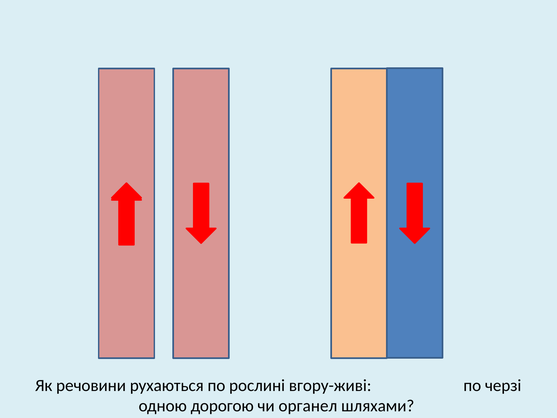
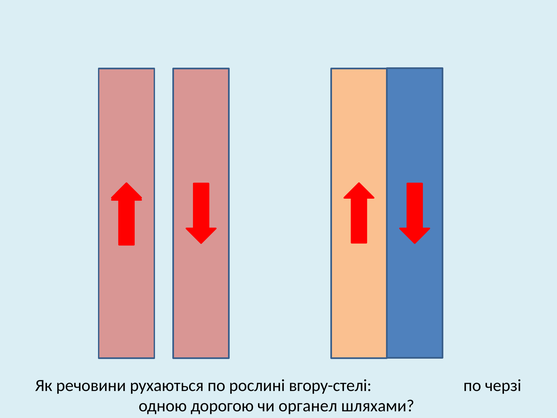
вгору-живі: вгору-живі -> вгору-стелі
